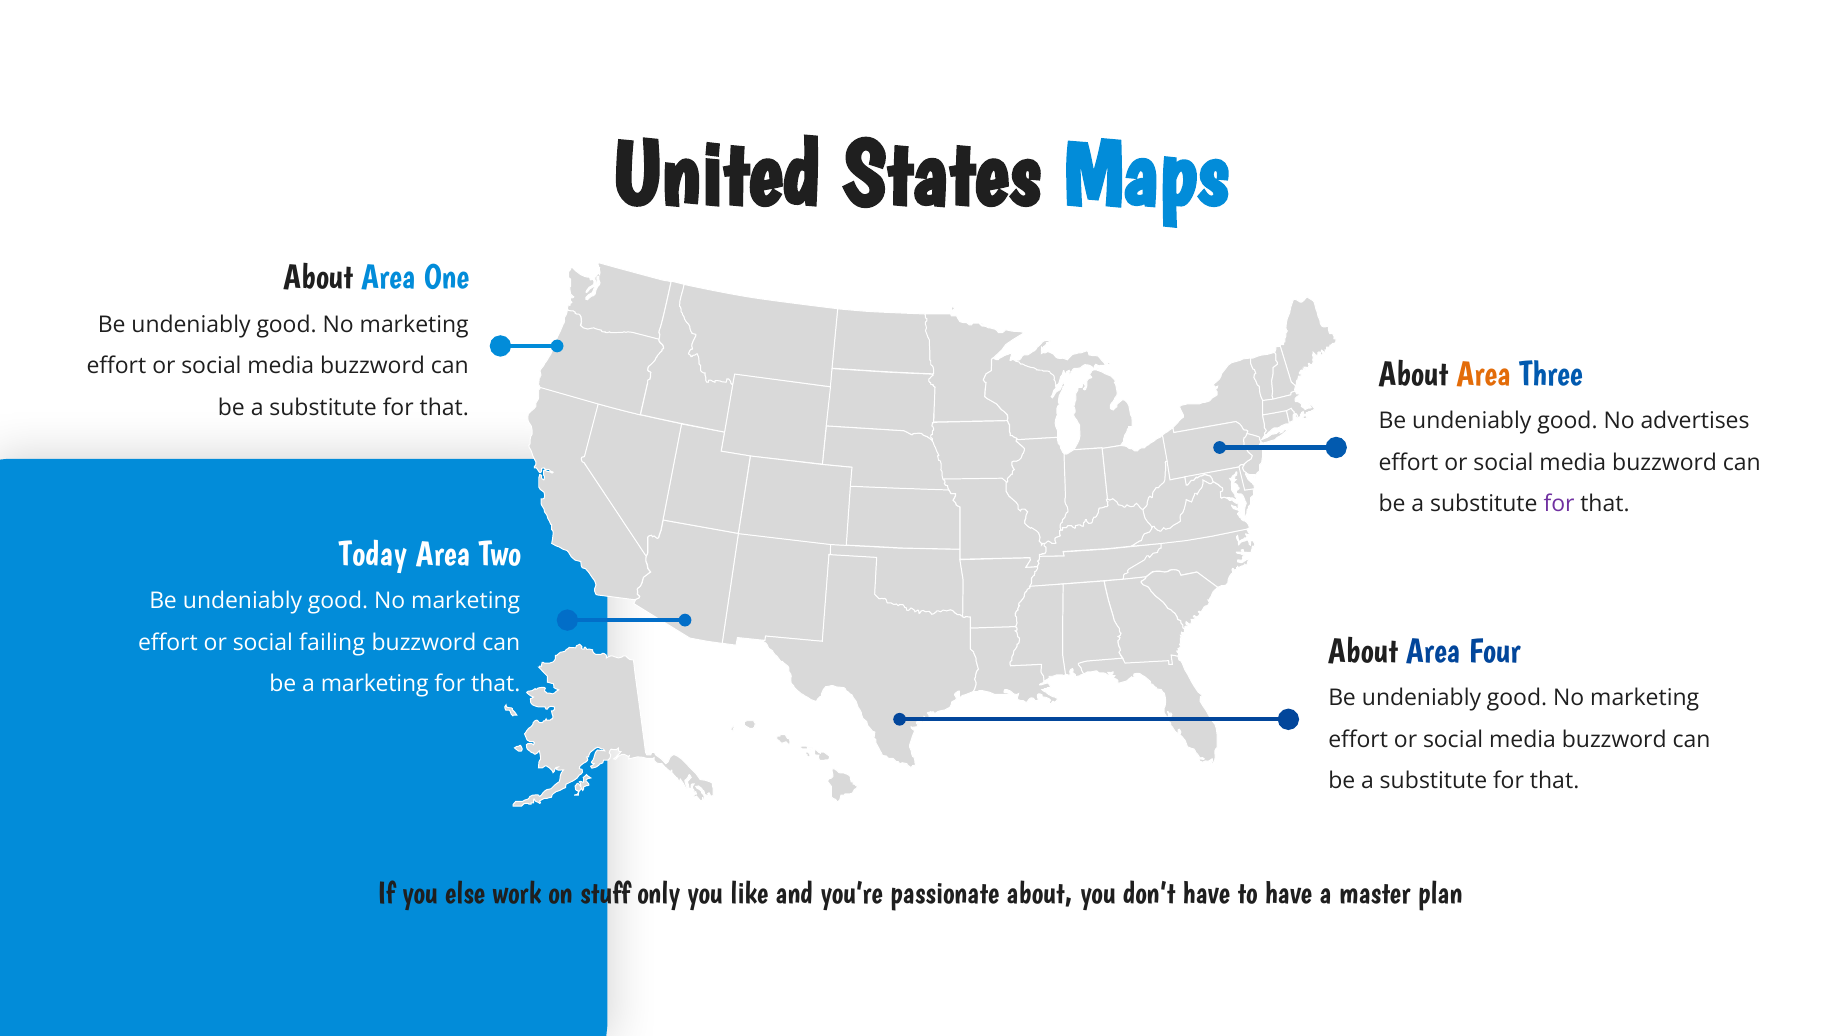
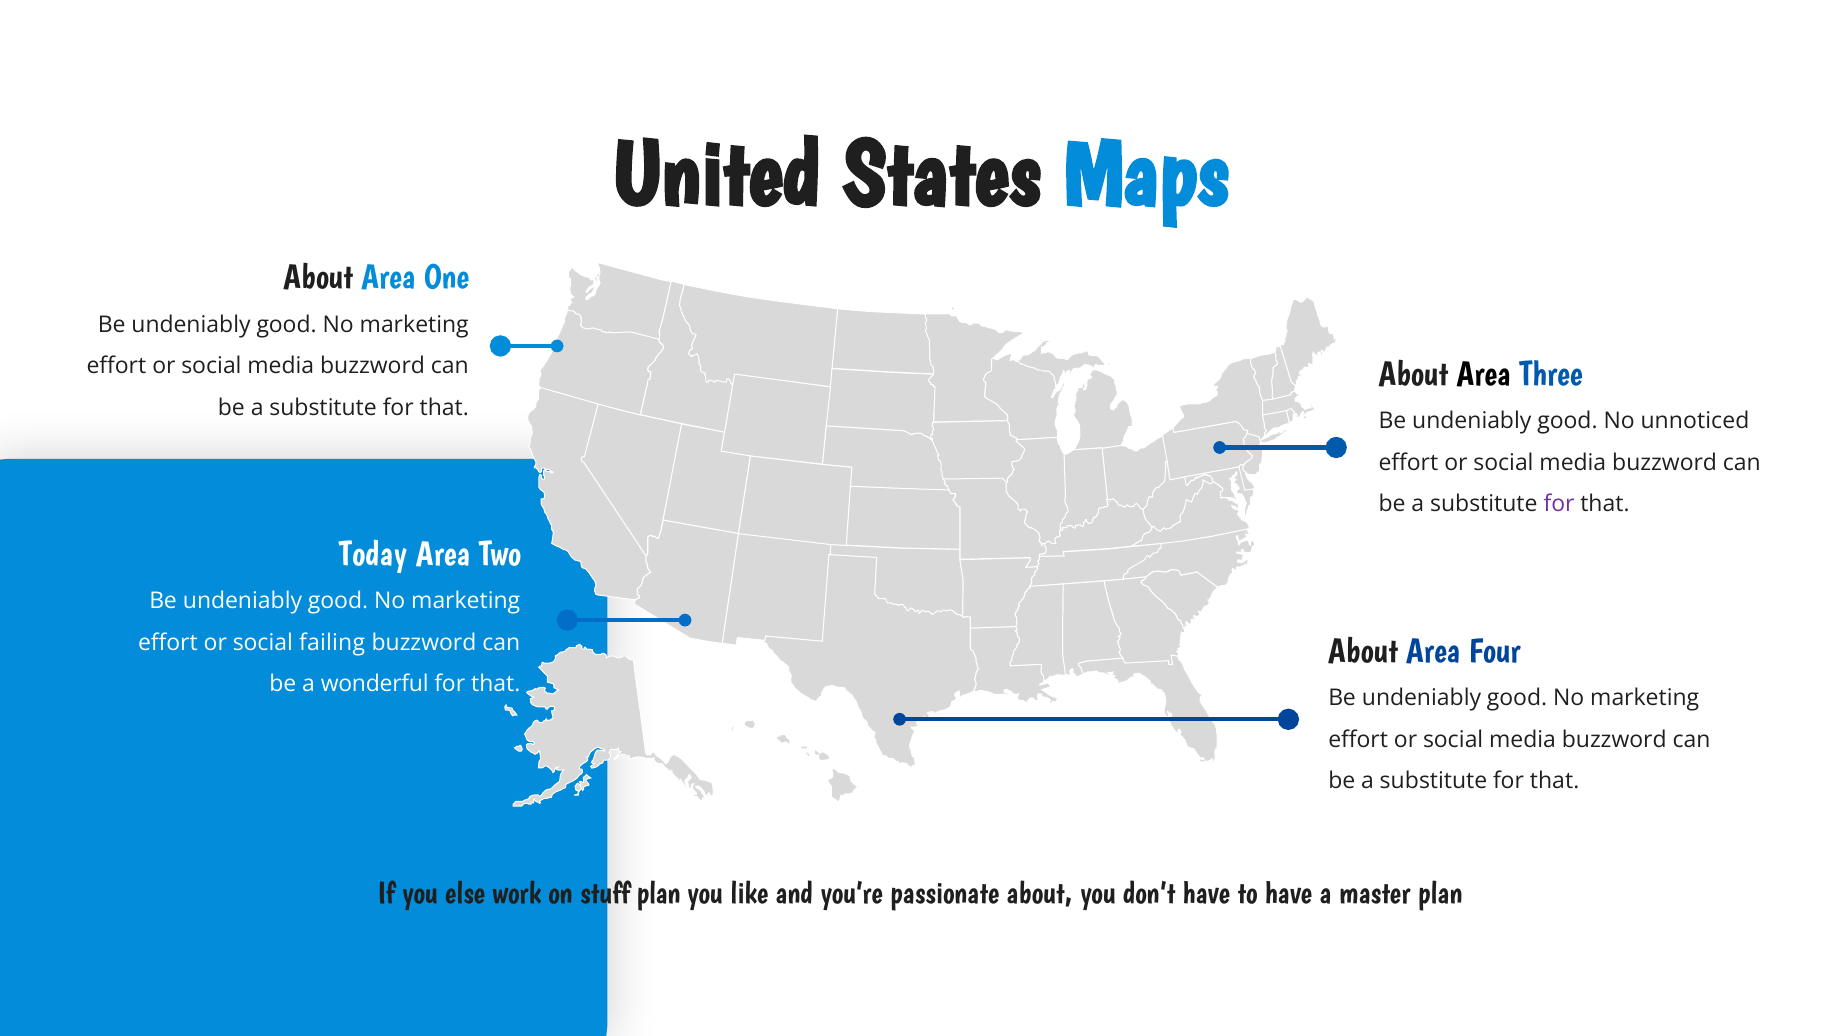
Area at (1484, 374) colour: orange -> black
advertises: advertises -> unnoticed
a marketing: marketing -> wonderful
stuff only: only -> plan
